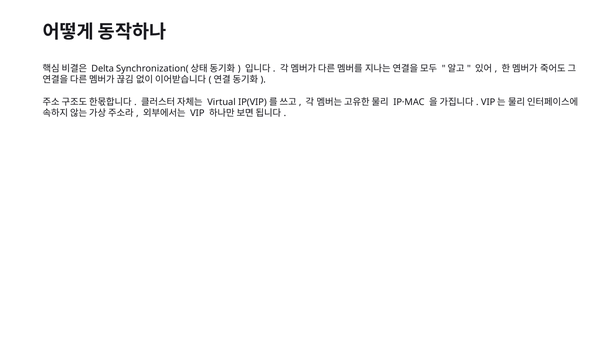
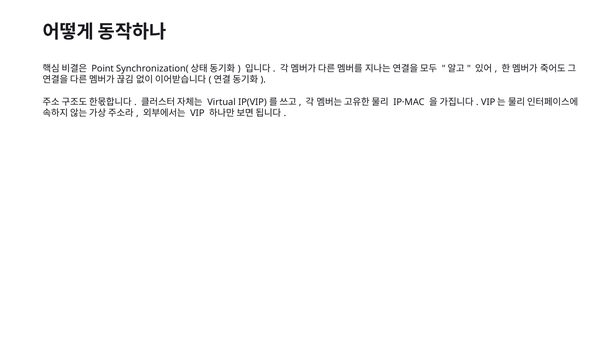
Delta: Delta -> Point
